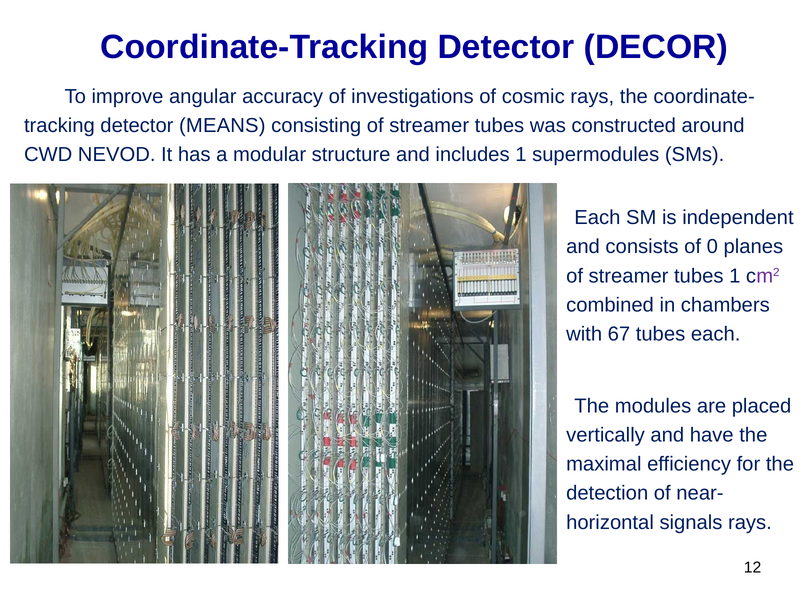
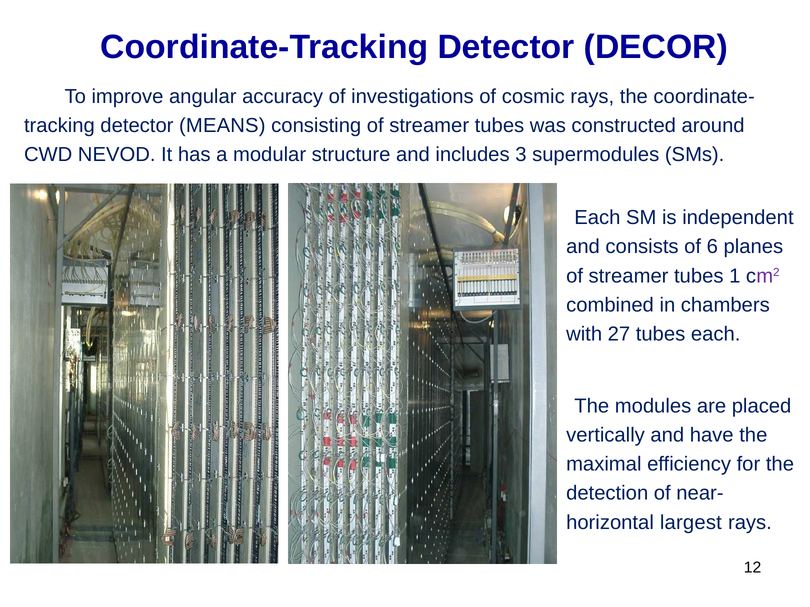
includes 1: 1 -> 3
0: 0 -> 6
67: 67 -> 27
signals: signals -> largest
